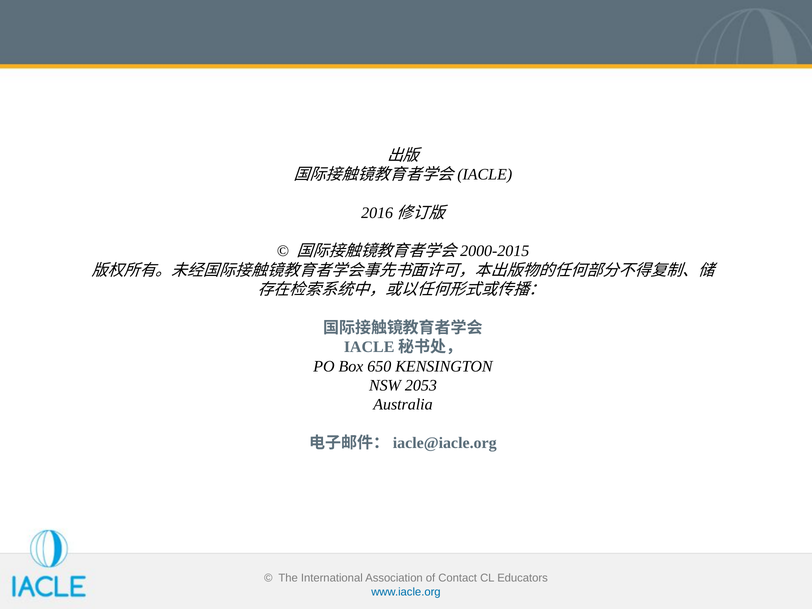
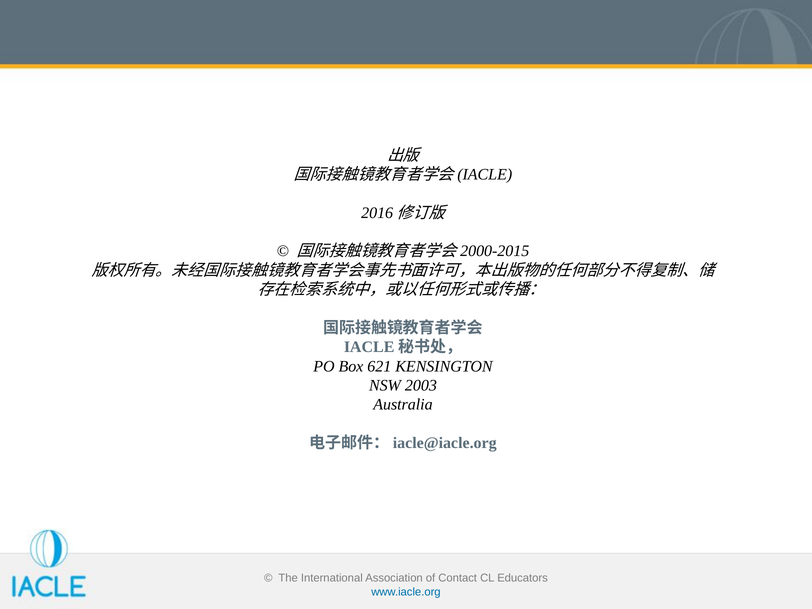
650: 650 -> 621
2053: 2053 -> 2003
